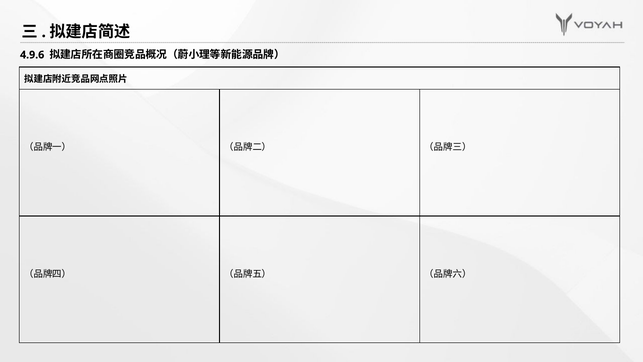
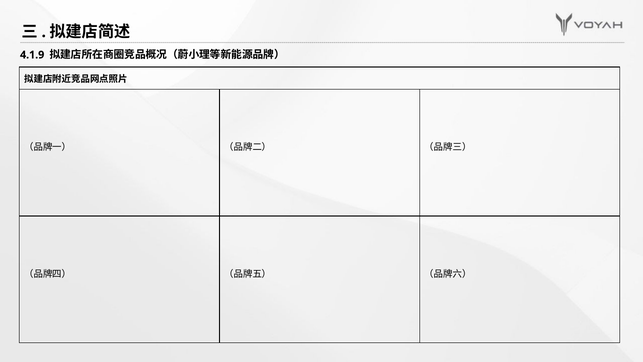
4.9.6: 4.9.6 -> 4.1.9
